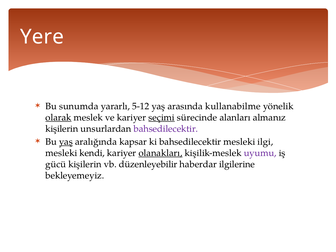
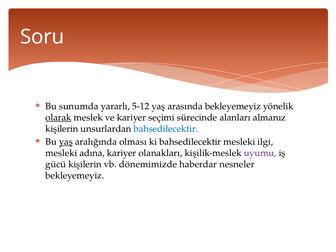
Yere: Yere -> Soru
arasında kullanabilme: kullanabilme -> bekleyemeyiz
seçimi underline: present -> none
bahsedilecektir at (166, 129) colour: purple -> blue
kapsar: kapsar -> olması
kendi: kendi -> adına
olanakları underline: present -> none
düzenleyebilir: düzenleyebilir -> dönemimizde
ilgilerine: ilgilerine -> nesneler
